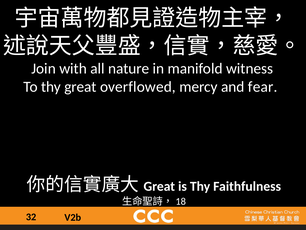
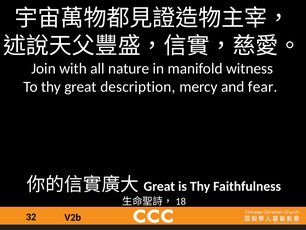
overflowed: overflowed -> description
